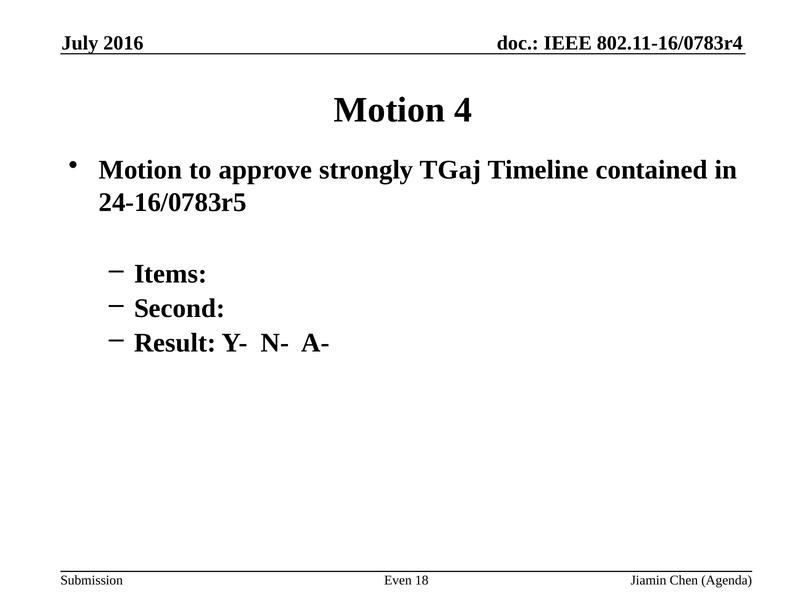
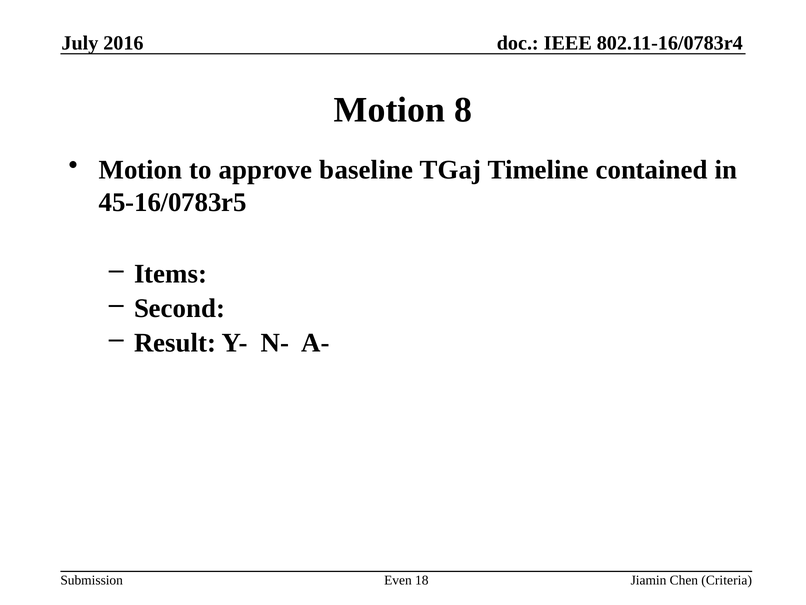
4: 4 -> 8
strongly: strongly -> baseline
24-16/0783r5: 24-16/0783r5 -> 45-16/0783r5
Agenda: Agenda -> Criteria
